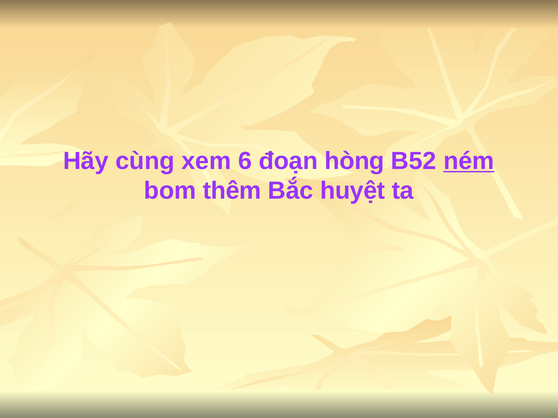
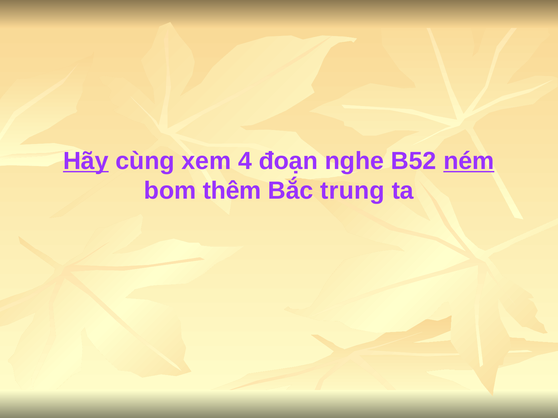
Hãy underline: none -> present
6: 6 -> 4
hòng: hòng -> nghe
huyệt: huyệt -> trung
